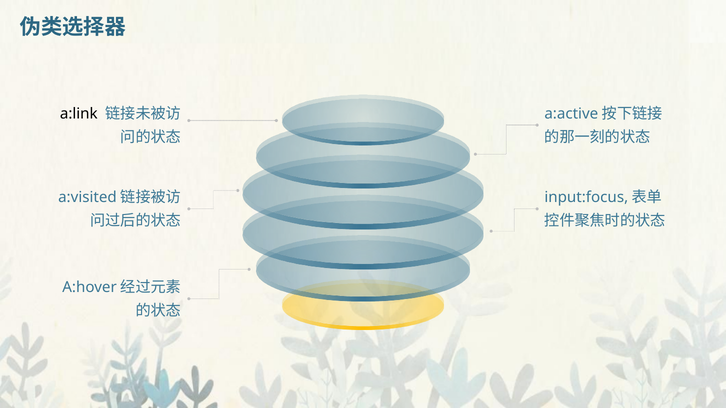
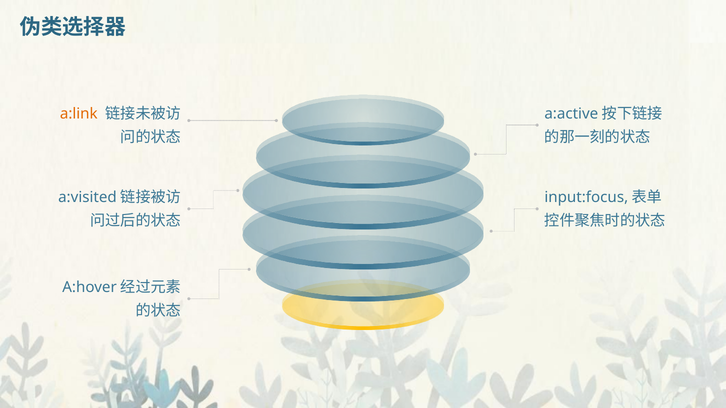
a:link colour: black -> orange
